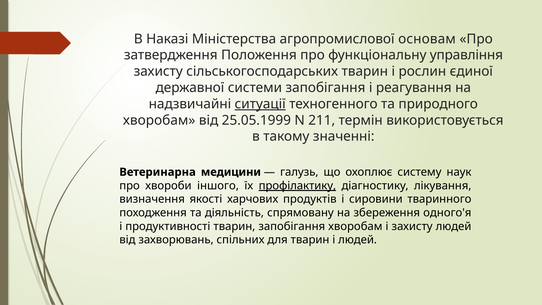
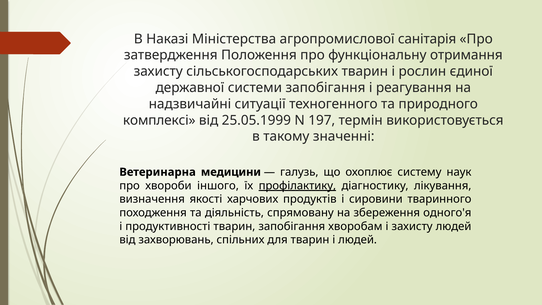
основам: основам -> санітарія
управління: управління -> отримання
ситуації underline: present -> none
хворобам at (159, 120): хворобам -> комплексі
211: 211 -> 197
